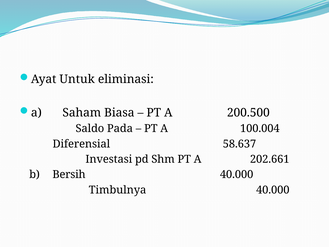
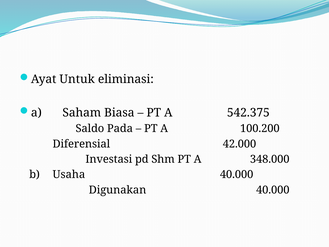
200.500: 200.500 -> 542.375
100.004: 100.004 -> 100.200
58.637: 58.637 -> 42.000
202.661: 202.661 -> 348.000
Bersih: Bersih -> Usaha
Timbulnya: Timbulnya -> Digunakan
